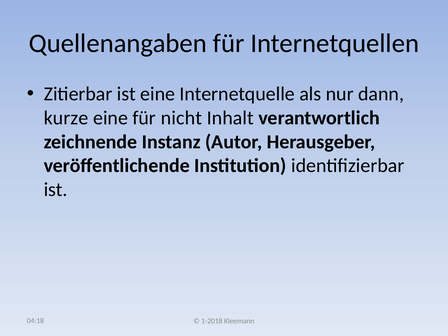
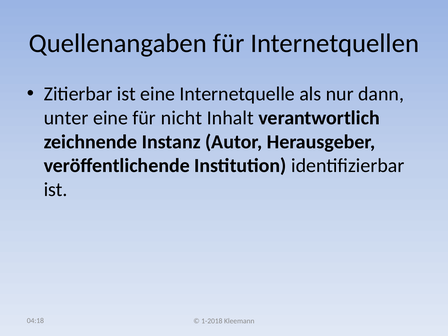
kurze: kurze -> unter
